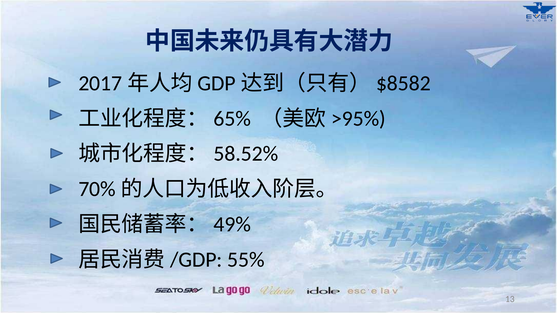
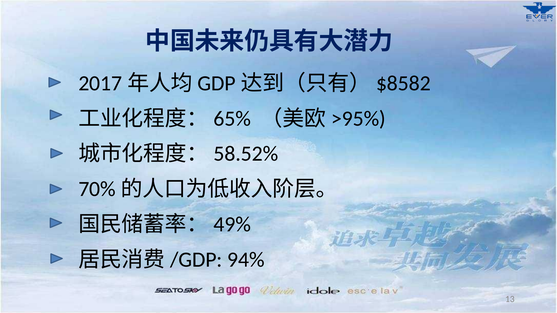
55%: 55% -> 94%
